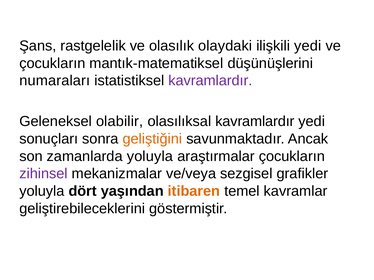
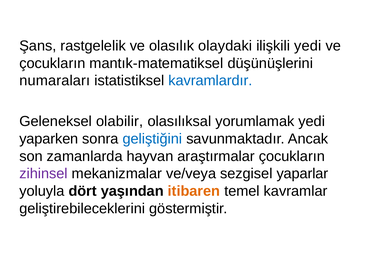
kavramlardır at (210, 81) colour: purple -> blue
olasılıksal kavramlardır: kavramlardır -> yorumlamak
sonuçları: sonuçları -> yaparken
geliştiğini colour: orange -> blue
zamanlarda yoluyla: yoluyla -> hayvan
grafikler: grafikler -> yaparlar
